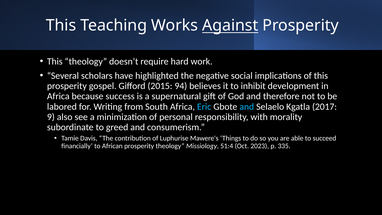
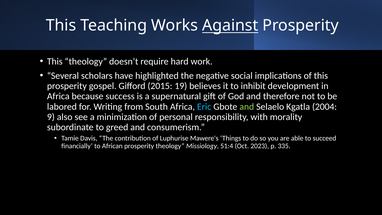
94: 94 -> 19
and at (247, 107) colour: light blue -> light green
2017: 2017 -> 2004
